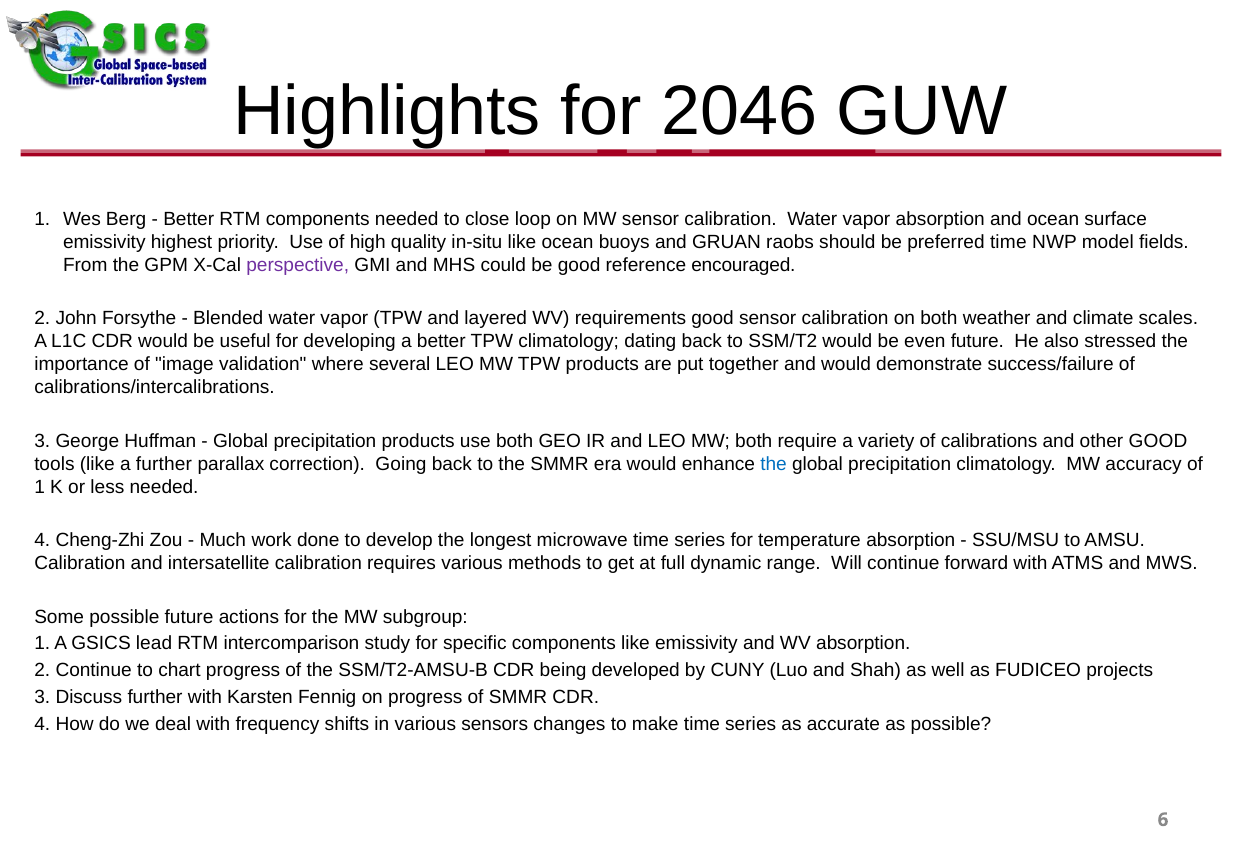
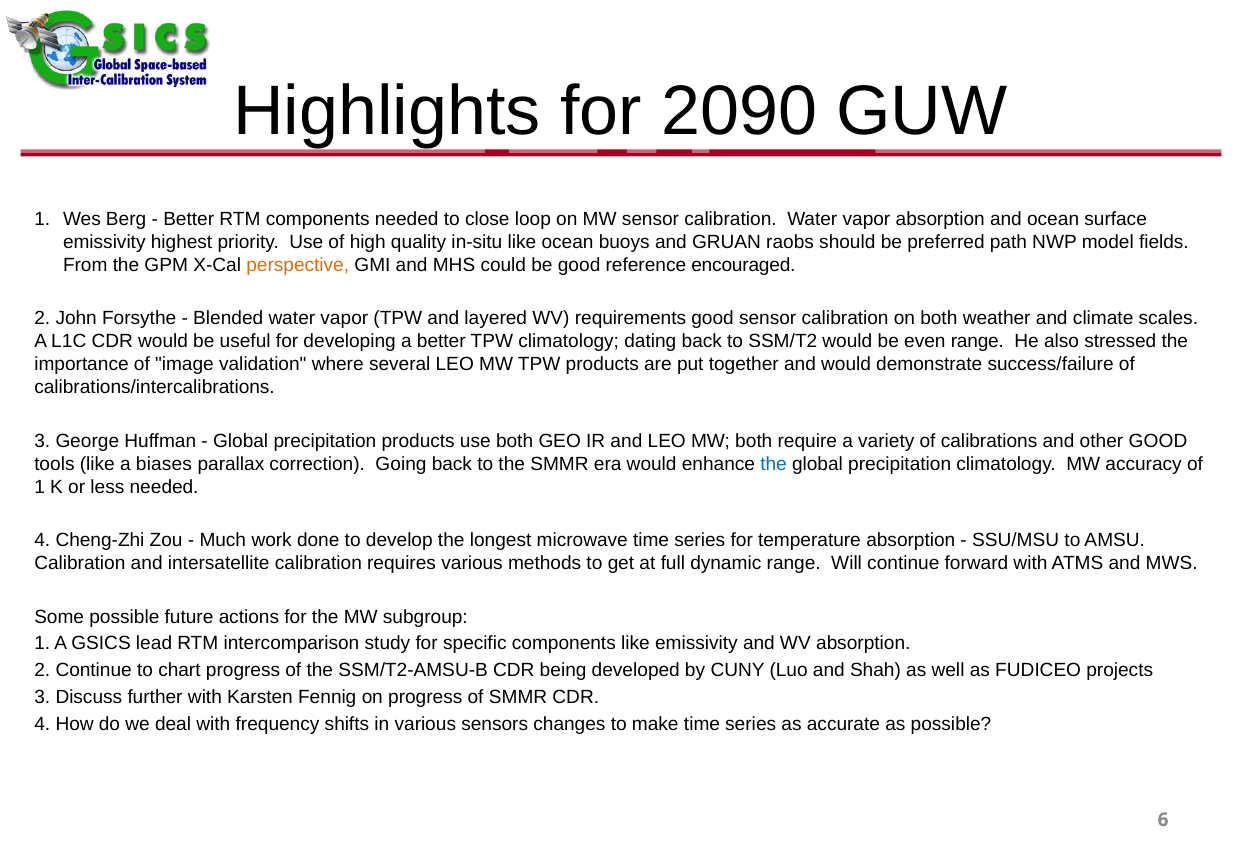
2046: 2046 -> 2090
preferred time: time -> path
perspective colour: purple -> orange
even future: future -> range
a further: further -> biases
